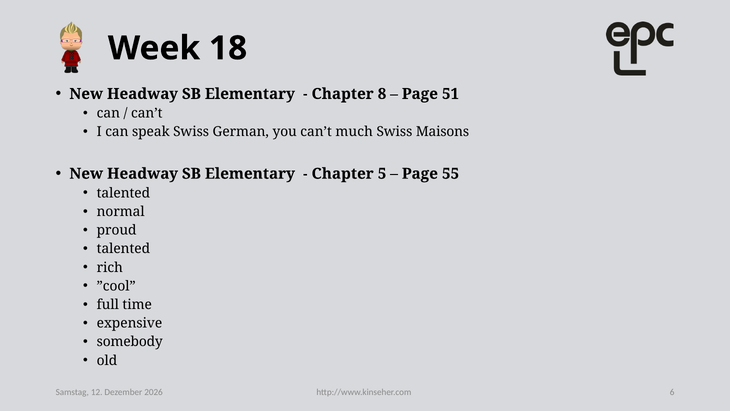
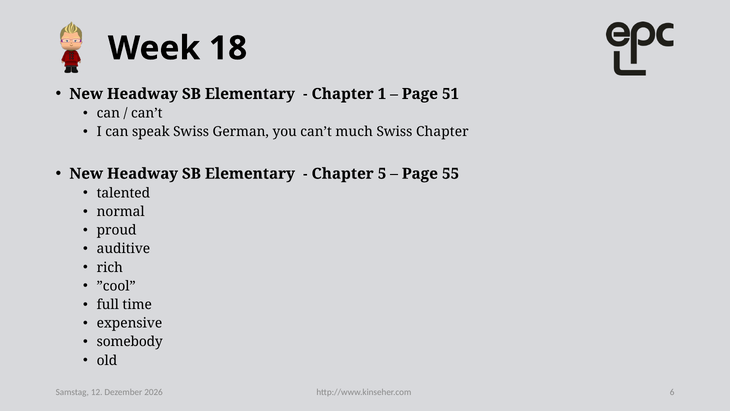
8: 8 -> 1
Swiss Maisons: Maisons -> Chapter
talented at (123, 249): talented -> auditive
